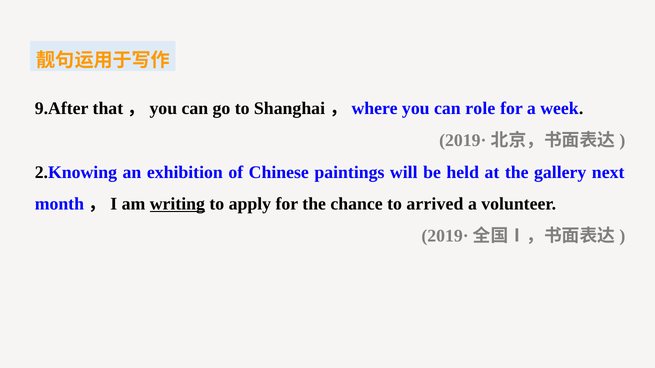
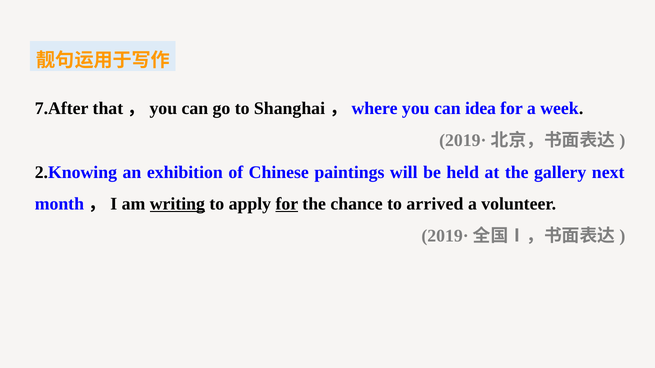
9.After: 9.After -> 7.After
role: role -> idea
for at (287, 204) underline: none -> present
